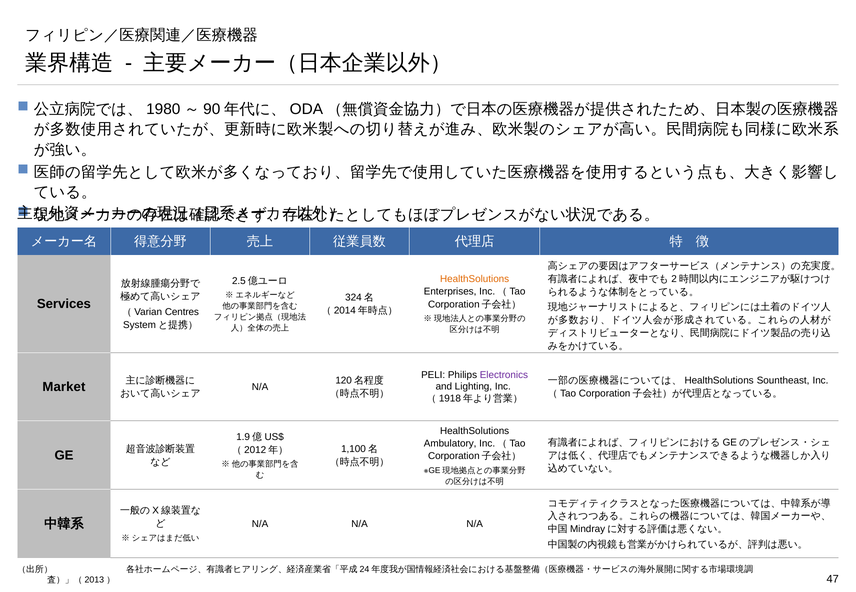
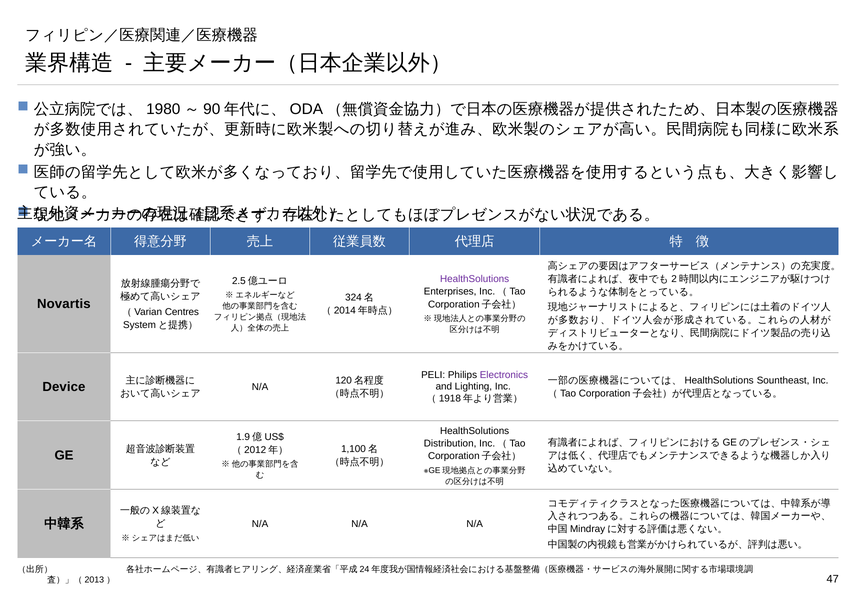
HealthSolutions at (475, 279) colour: orange -> purple
Services: Services -> Novartis
Market: Market -> Device
Ambulatory: Ambulatory -> Distribution
